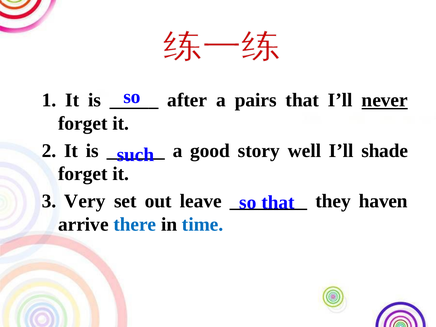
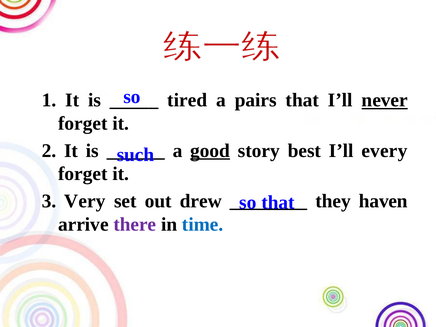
after: after -> tired
good underline: none -> present
well: well -> best
shade: shade -> every
leave: leave -> drew
there colour: blue -> purple
